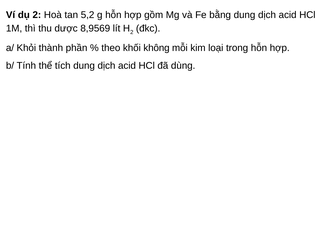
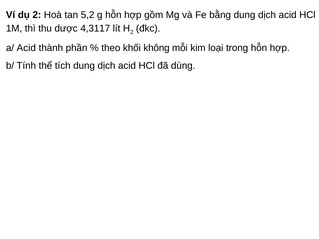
8,9569: 8,9569 -> 4,3117
a/ Khỏi: Khỏi -> Acid
